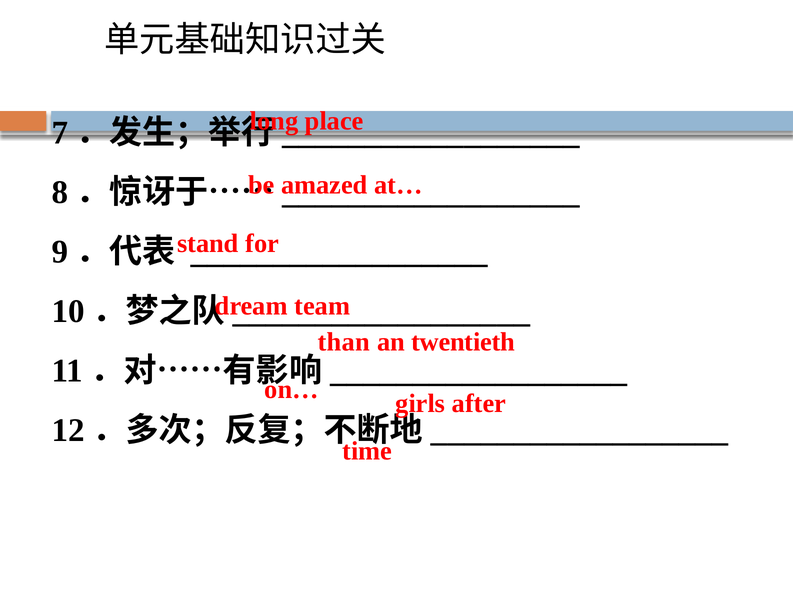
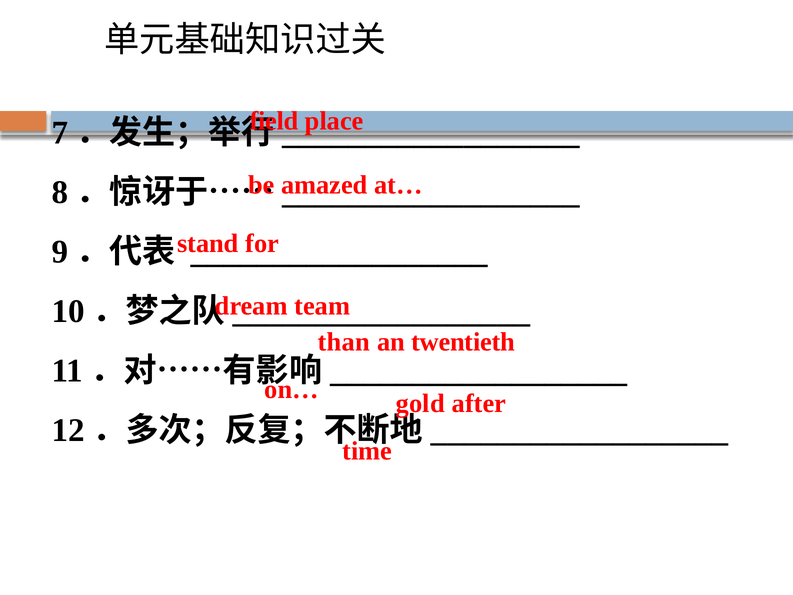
long: long -> field
girls: girls -> gold
